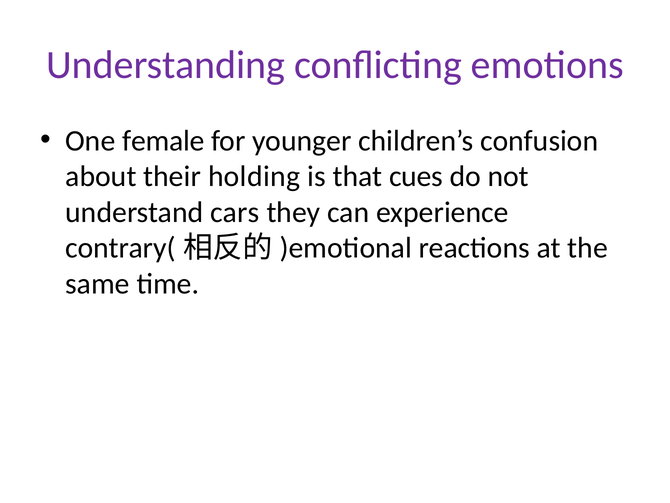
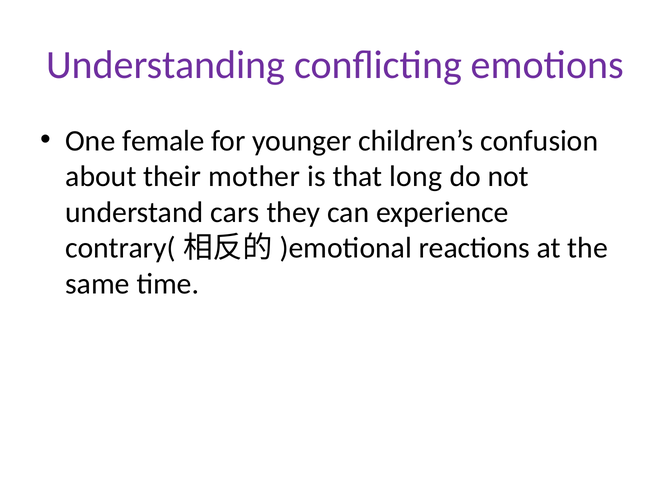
holding: holding -> mother
cues: cues -> long
